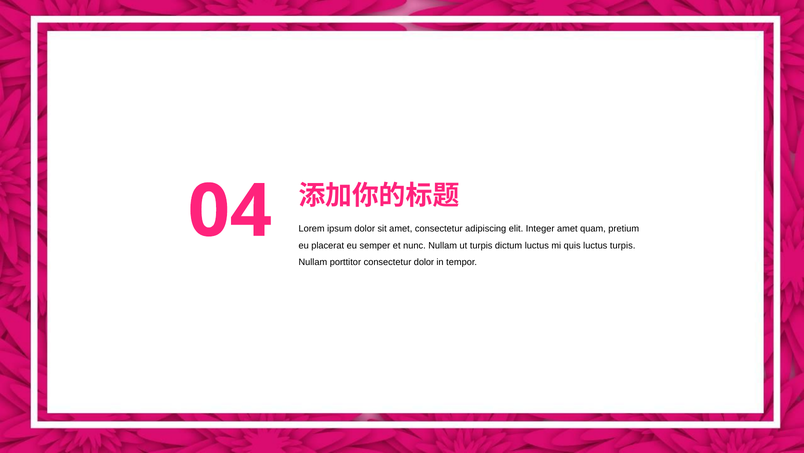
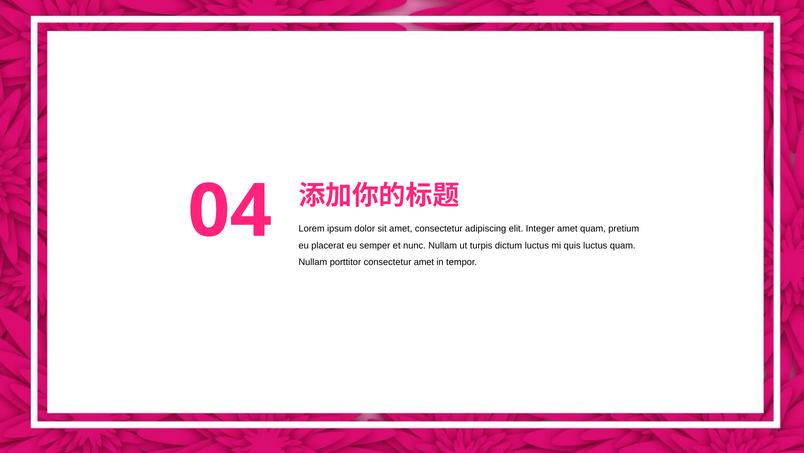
luctus turpis: turpis -> quam
consectetur dolor: dolor -> amet
